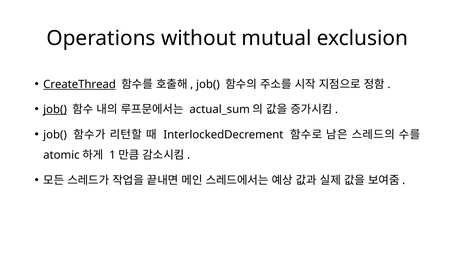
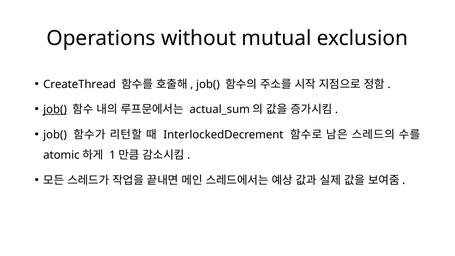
CreateThread underline: present -> none
